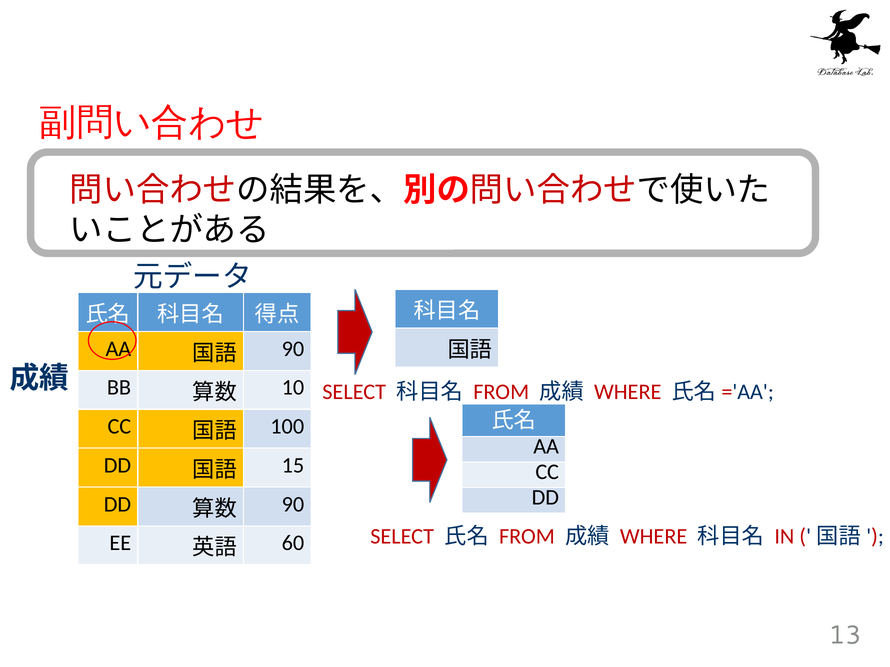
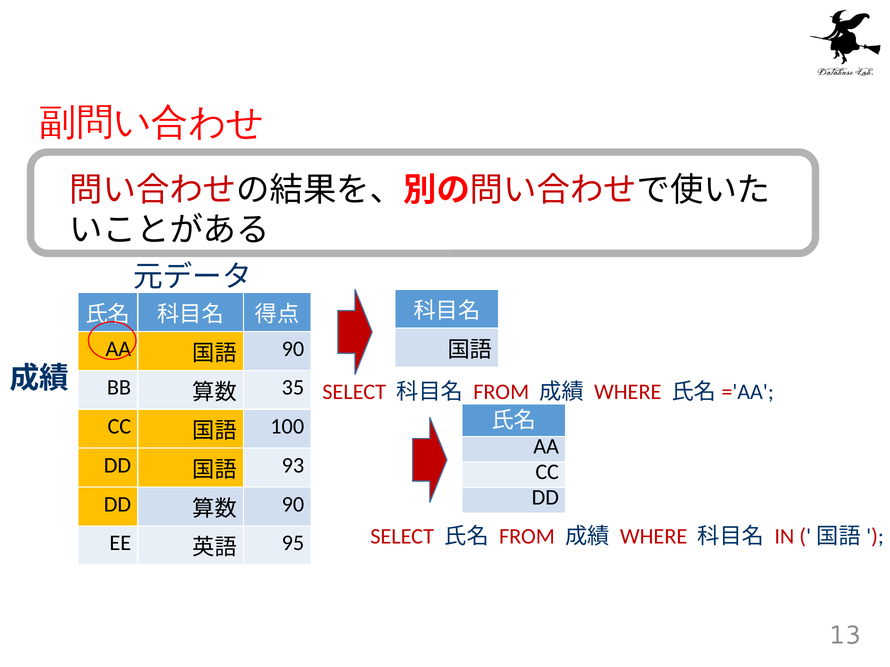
10: 10 -> 35
15: 15 -> 93
60: 60 -> 95
